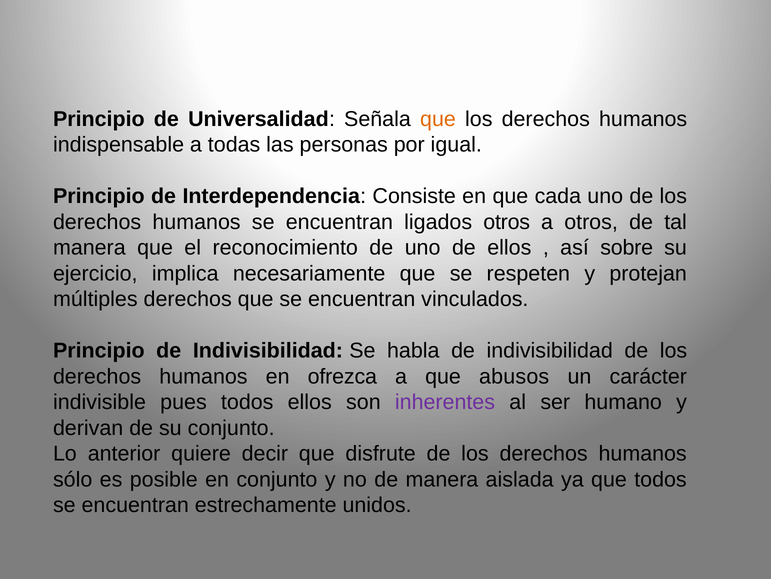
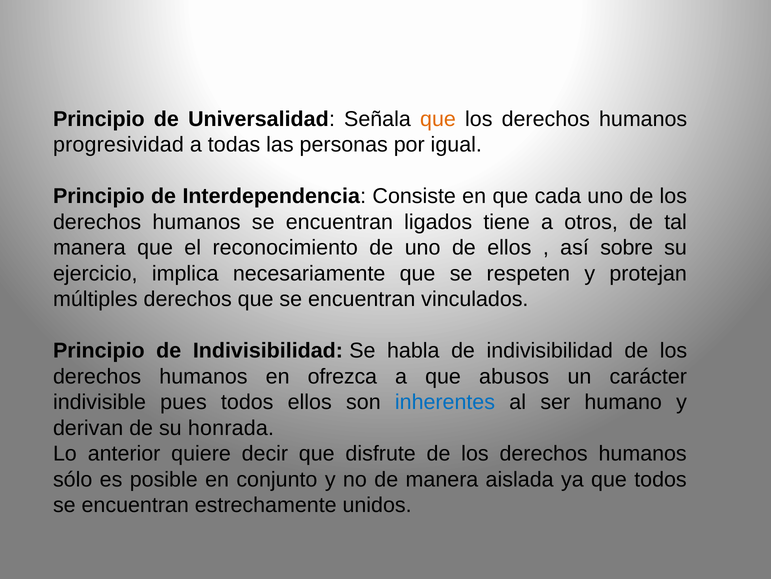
indispensable: indispensable -> progresividad
ligados otros: otros -> tiene
inherentes colour: purple -> blue
su conjunto: conjunto -> honrada
